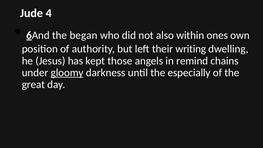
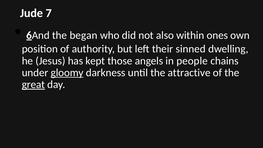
4: 4 -> 7
writing: writing -> sinned
remind: remind -> people
especially: especially -> attractive
great underline: none -> present
